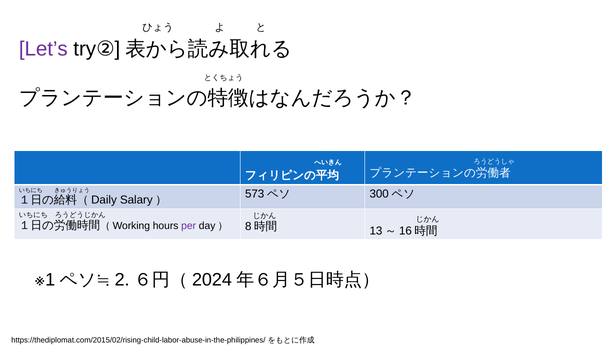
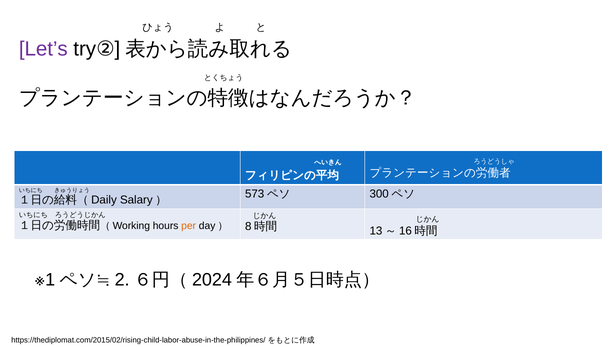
per colour: purple -> orange
